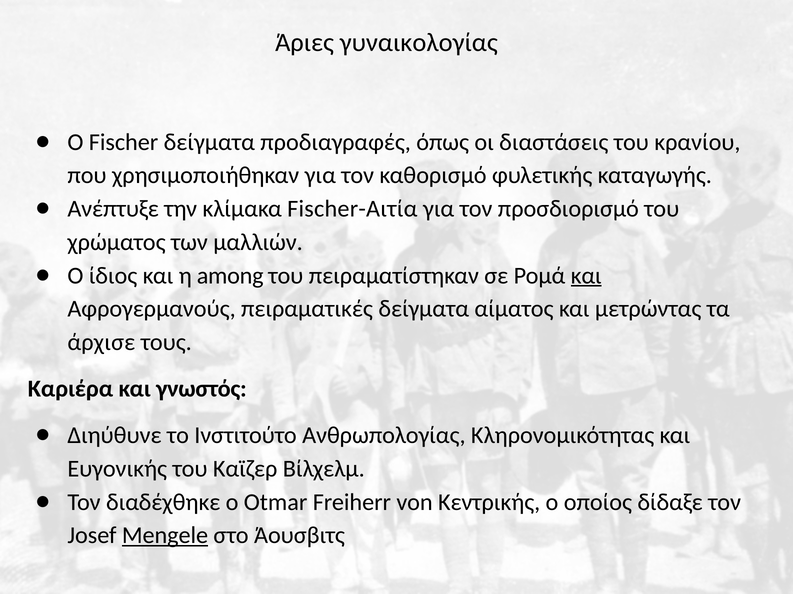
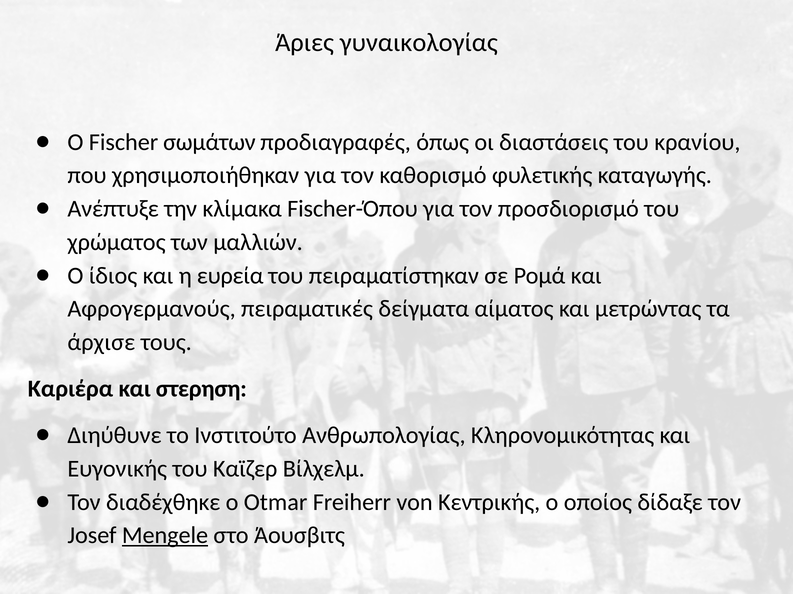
Fischer δείγματα: δείγματα -> σωμάτων
Fischer-Αιτία: Fischer-Αιτία -> Fischer-Όπου
among: among -> ευρεία
και at (586, 276) underline: present -> none
γνωστός: γνωστός -> στερηση
